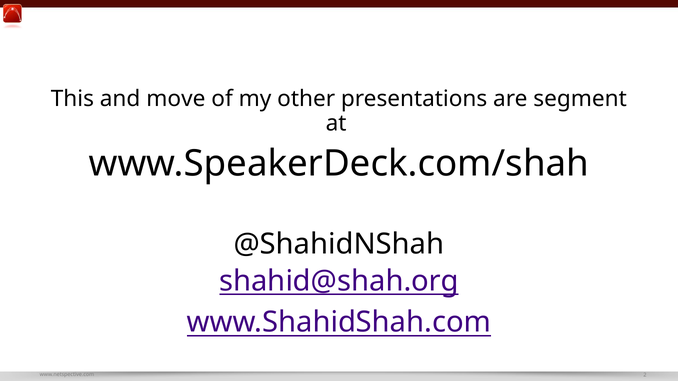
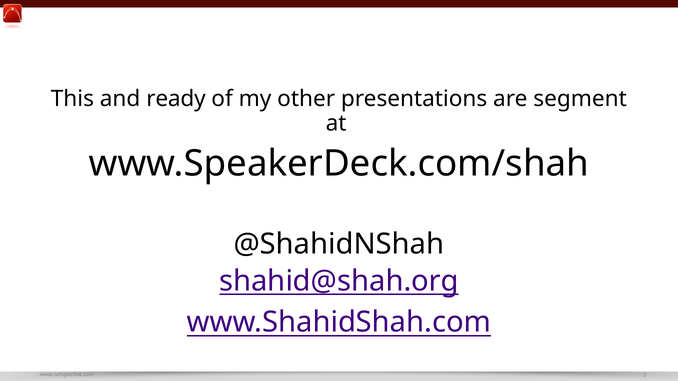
move: move -> ready
